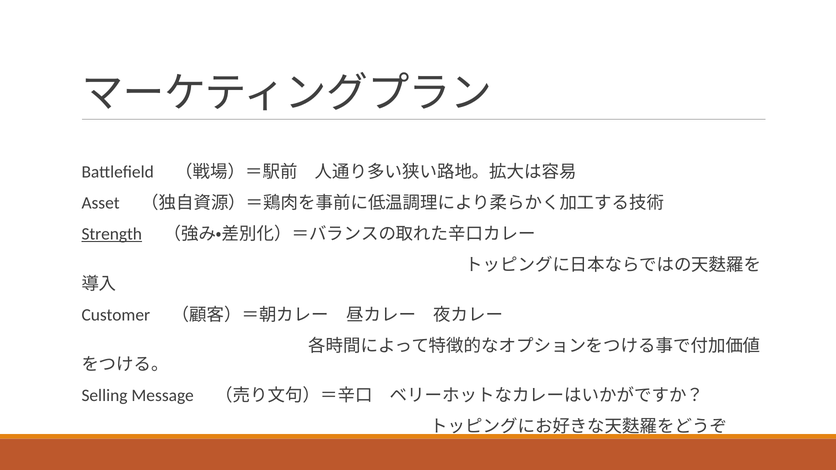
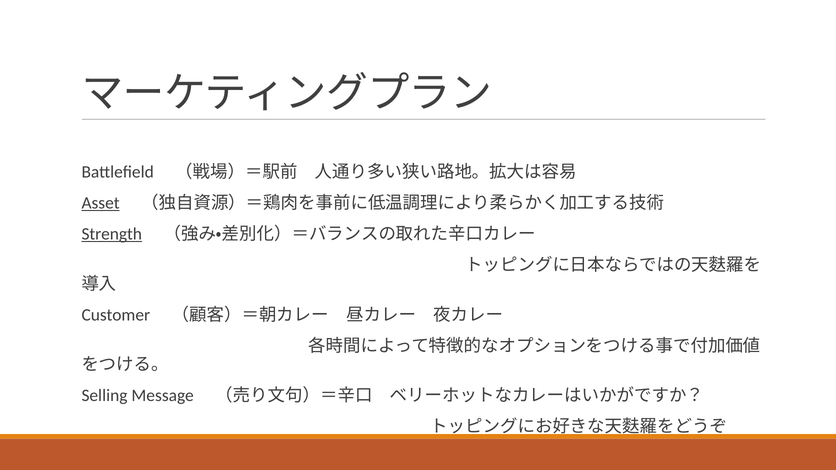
Asset underline: none -> present
